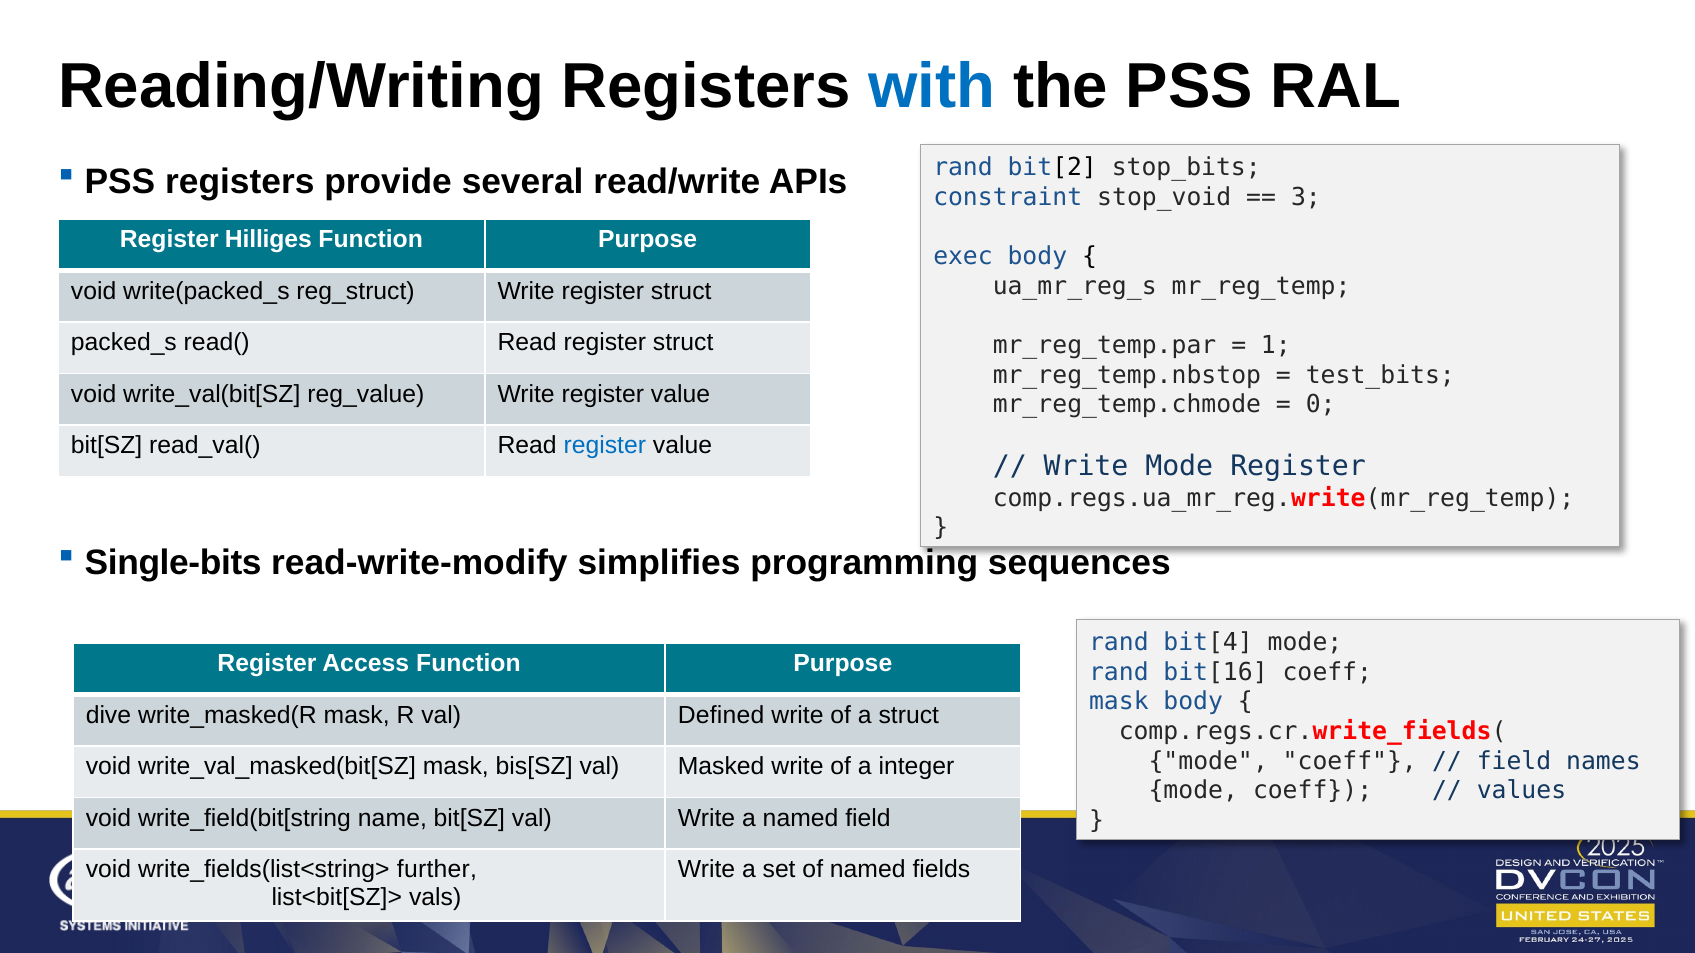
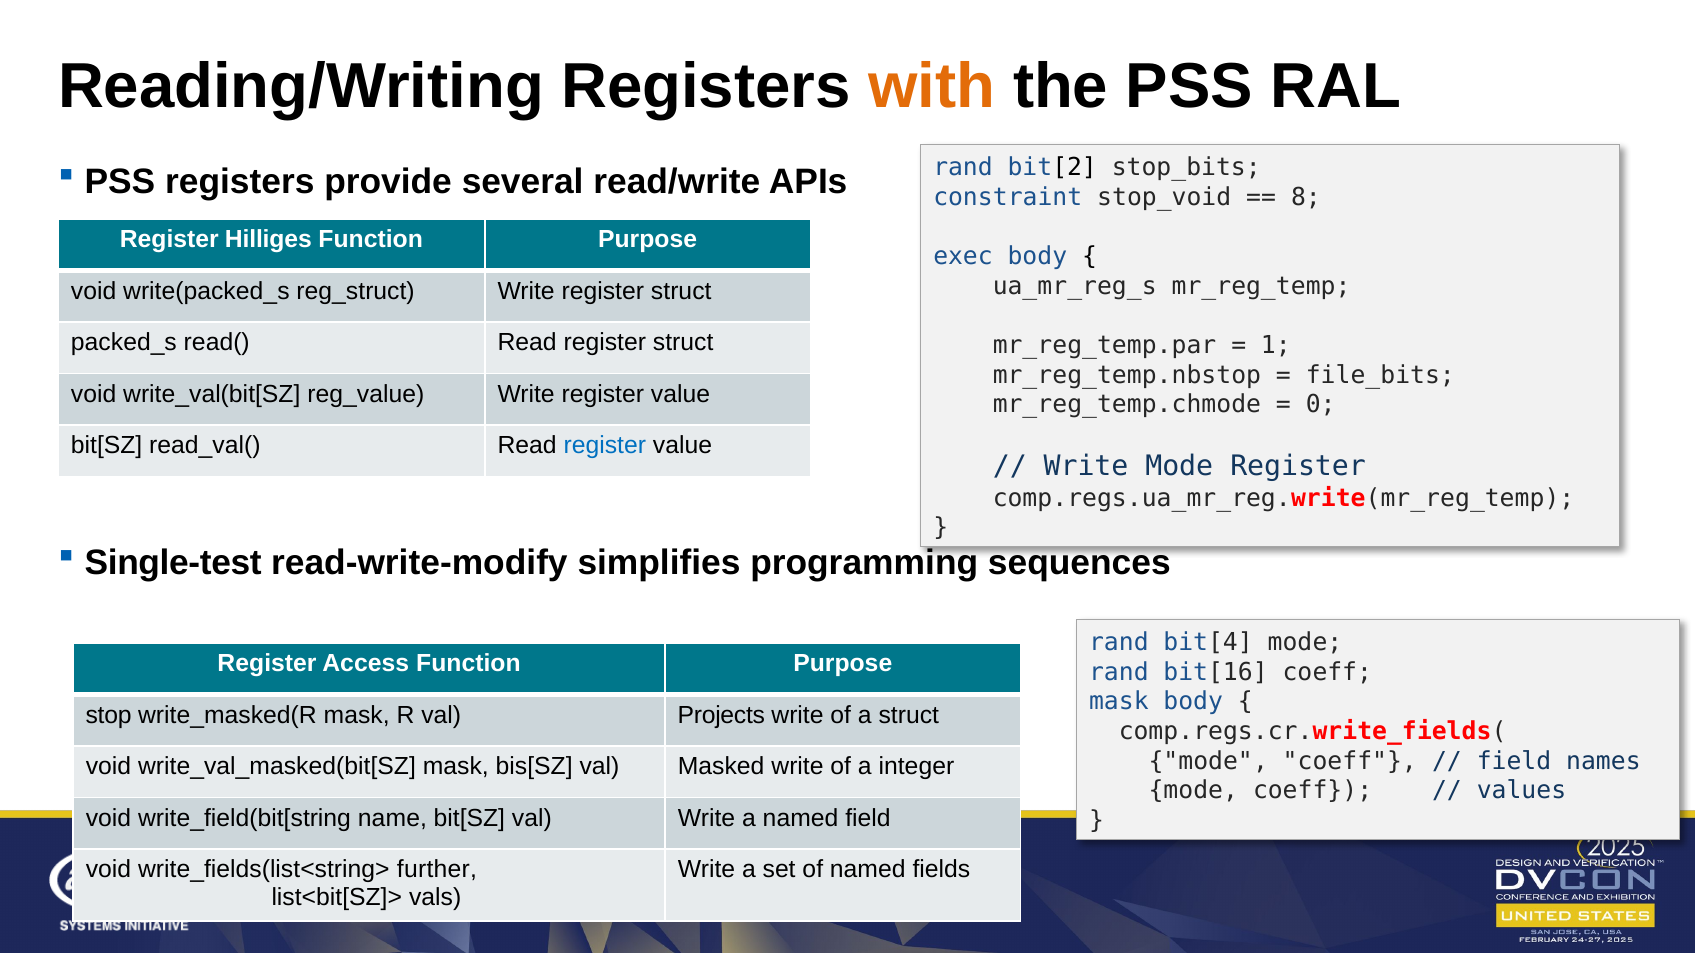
with colour: blue -> orange
3: 3 -> 8
test_bits: test_bits -> file_bits
Single-bits: Single-bits -> Single-test
dive: dive -> stop
Defined: Defined -> Projects
